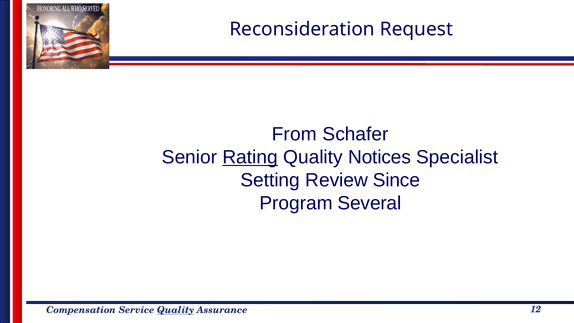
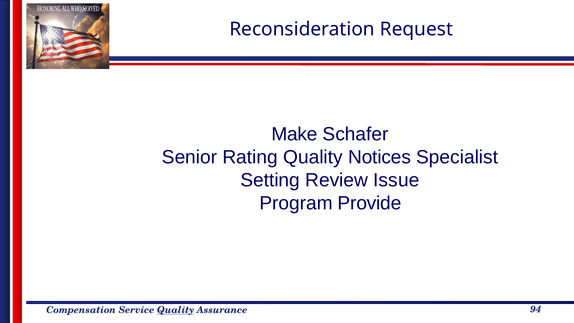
From: From -> Make
Rating underline: present -> none
Since: Since -> Issue
Several: Several -> Provide
12: 12 -> 94
